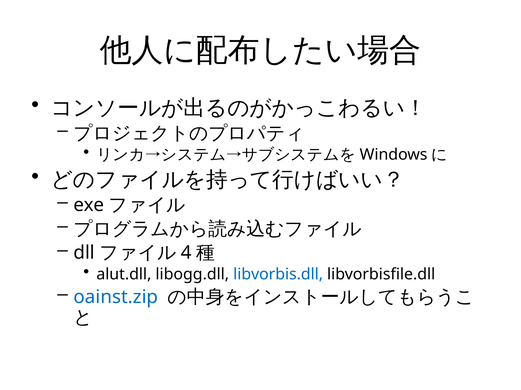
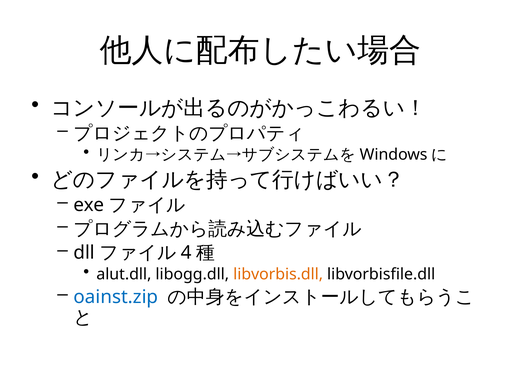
libvorbis.dll colour: blue -> orange
